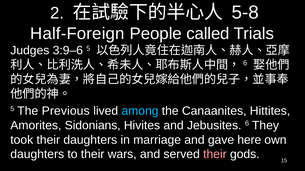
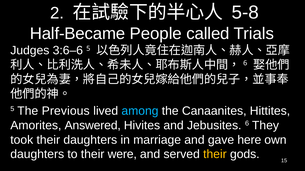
Half-Foreign: Half-Foreign -> Half-Became
3:9–6: 3:9–6 -> 3:6–6
Sidonians: Sidonians -> Answered
wars: wars -> were
their at (215, 155) colour: pink -> yellow
